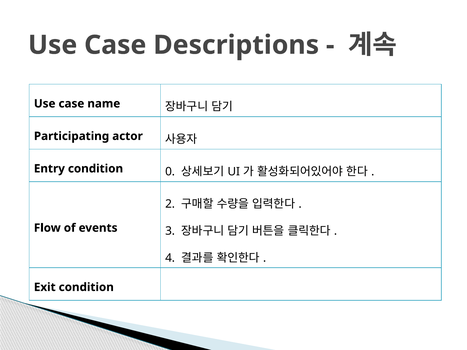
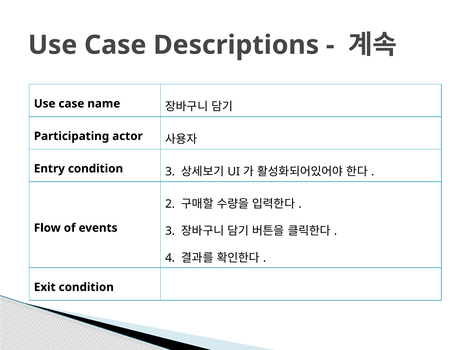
condition 0: 0 -> 3
